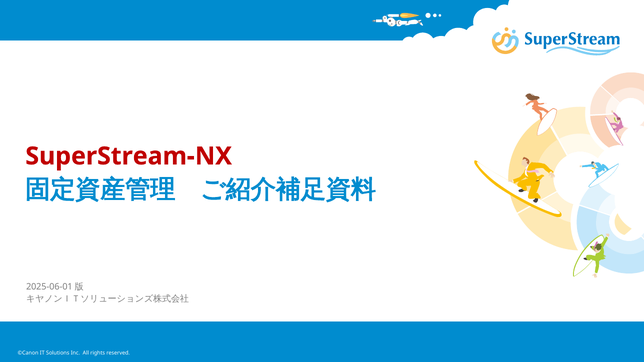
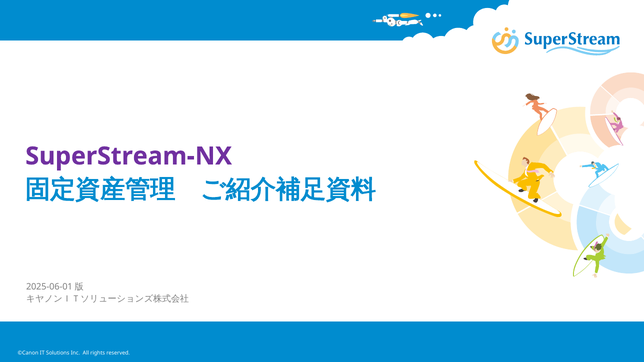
SuperStream-NX colour: red -> purple
